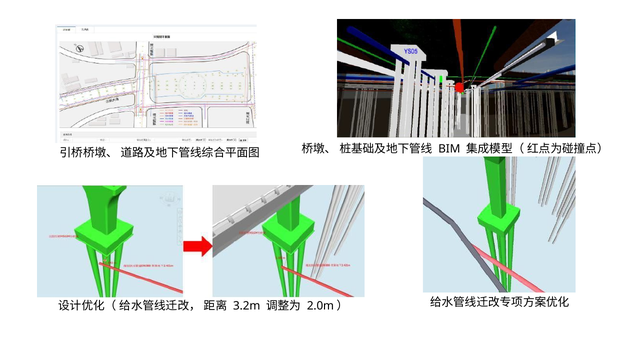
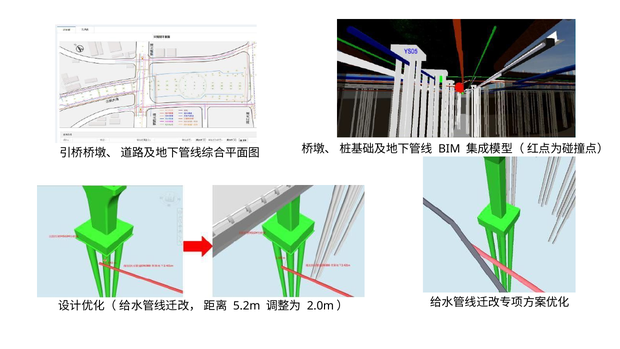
3.2m: 3.2m -> 5.2m
